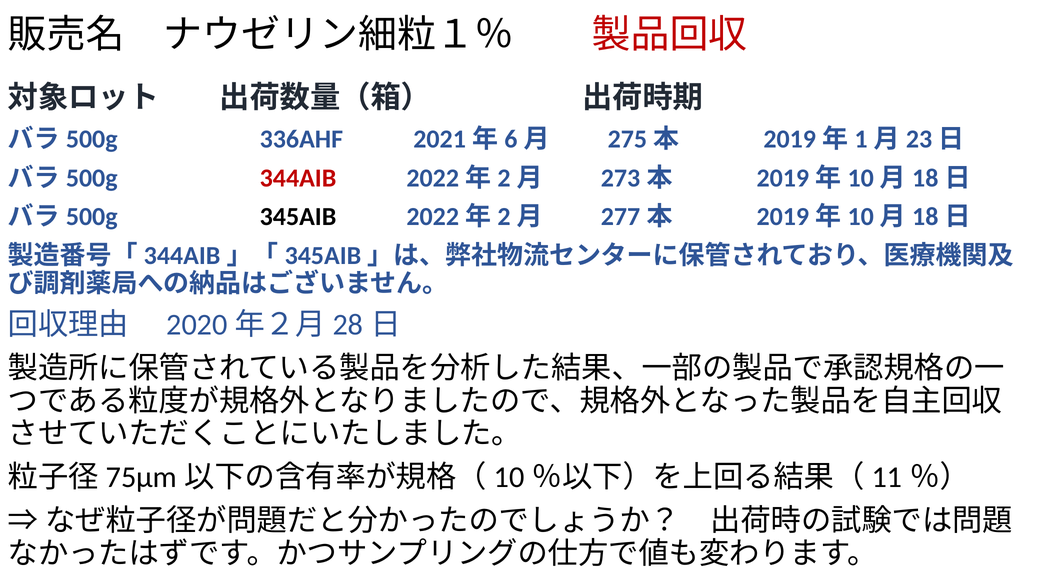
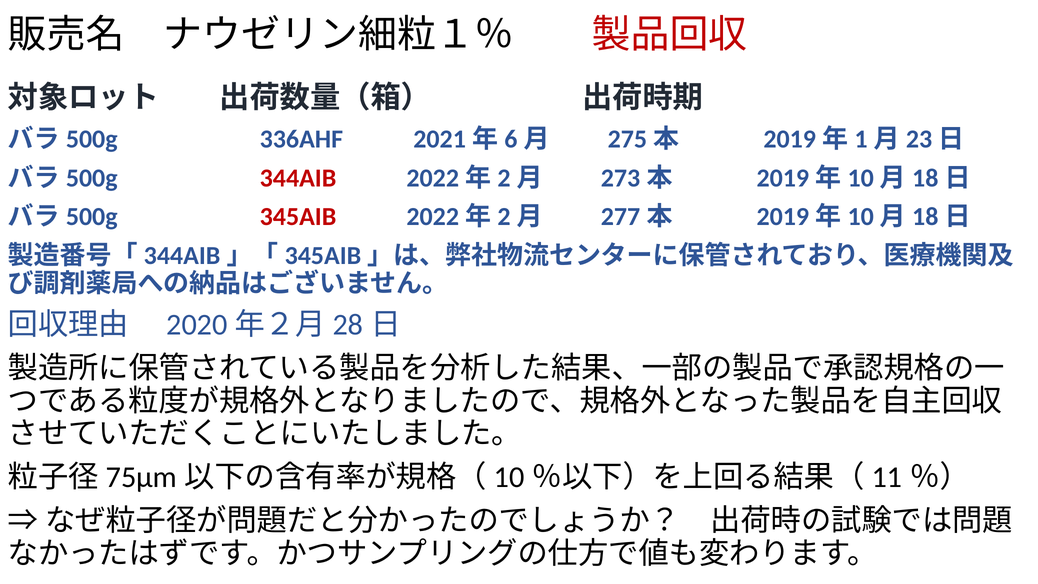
345AIB colour: black -> red
